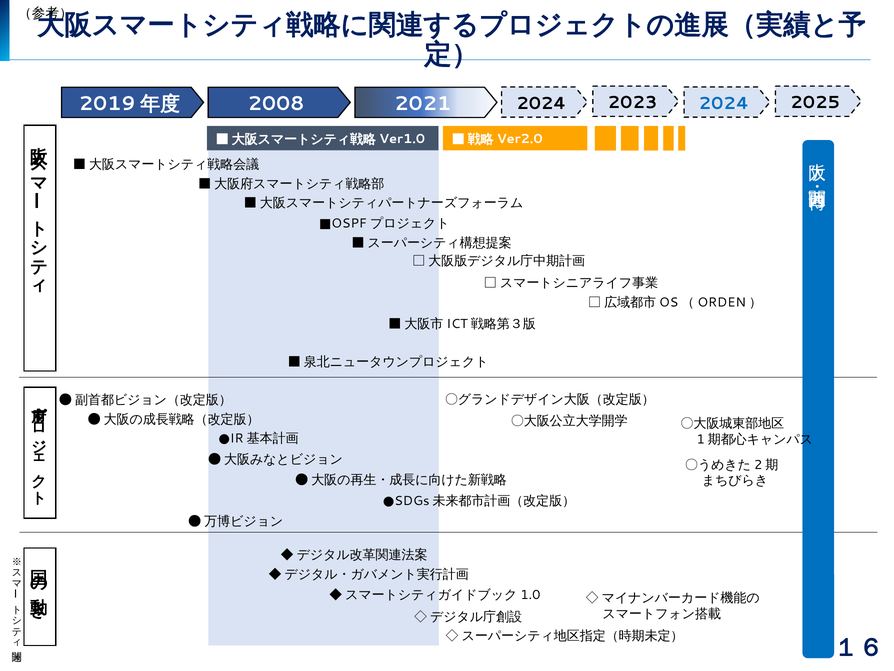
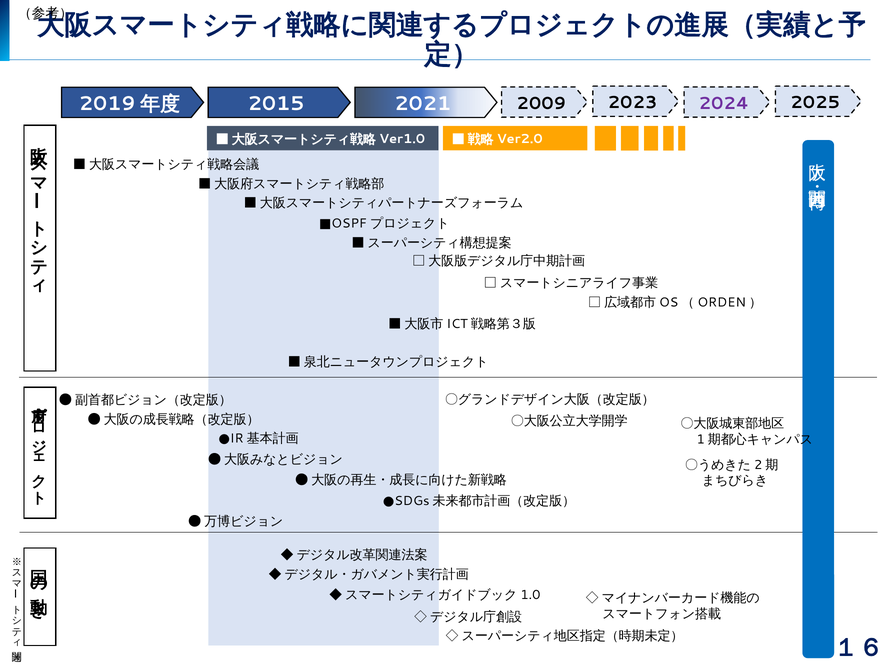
2008: 2008 -> 2015
2021 2024: 2024 -> 2009
2024 at (724, 103) colour: blue -> purple
